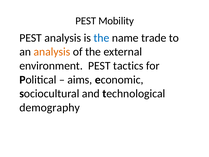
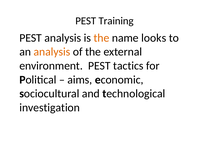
Mobility: Mobility -> Training
the at (101, 38) colour: blue -> orange
trade: trade -> looks
demography: demography -> investigation
